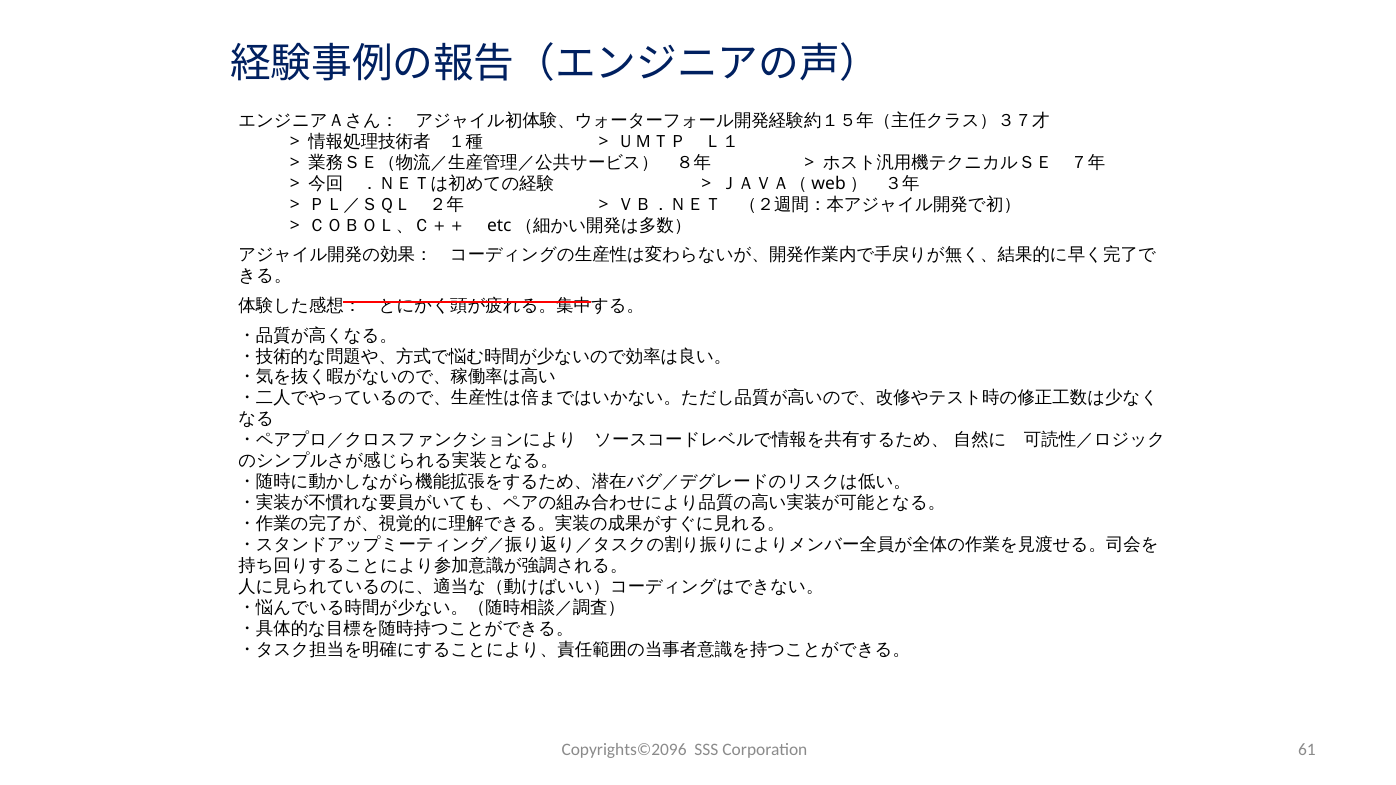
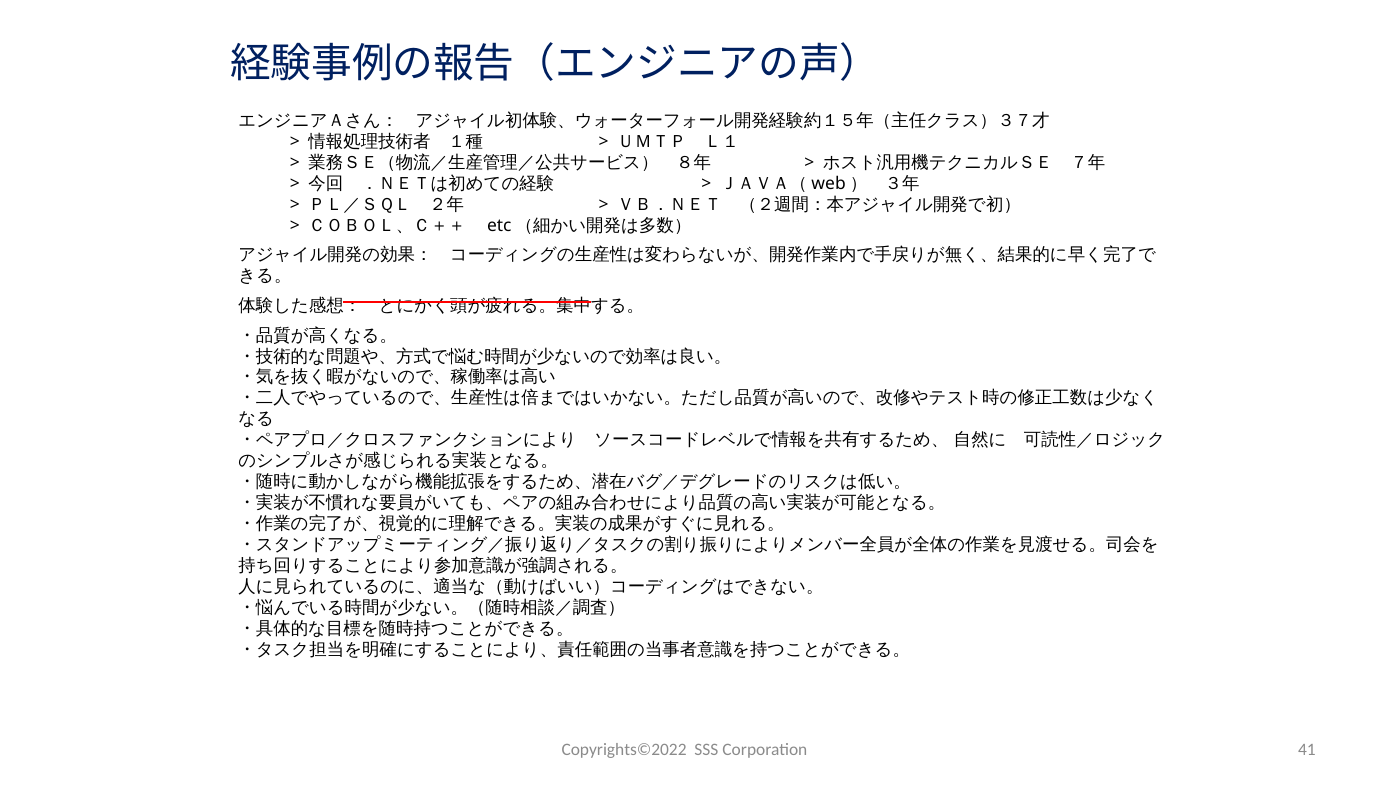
Copyrights©2096: Copyrights©2096 -> Copyrights©2022
61: 61 -> 41
